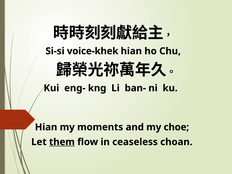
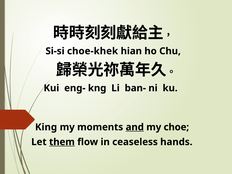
voice-khek: voice-khek -> choe-khek
Hian at (46, 127): Hian -> King
and underline: none -> present
choan: choan -> hands
